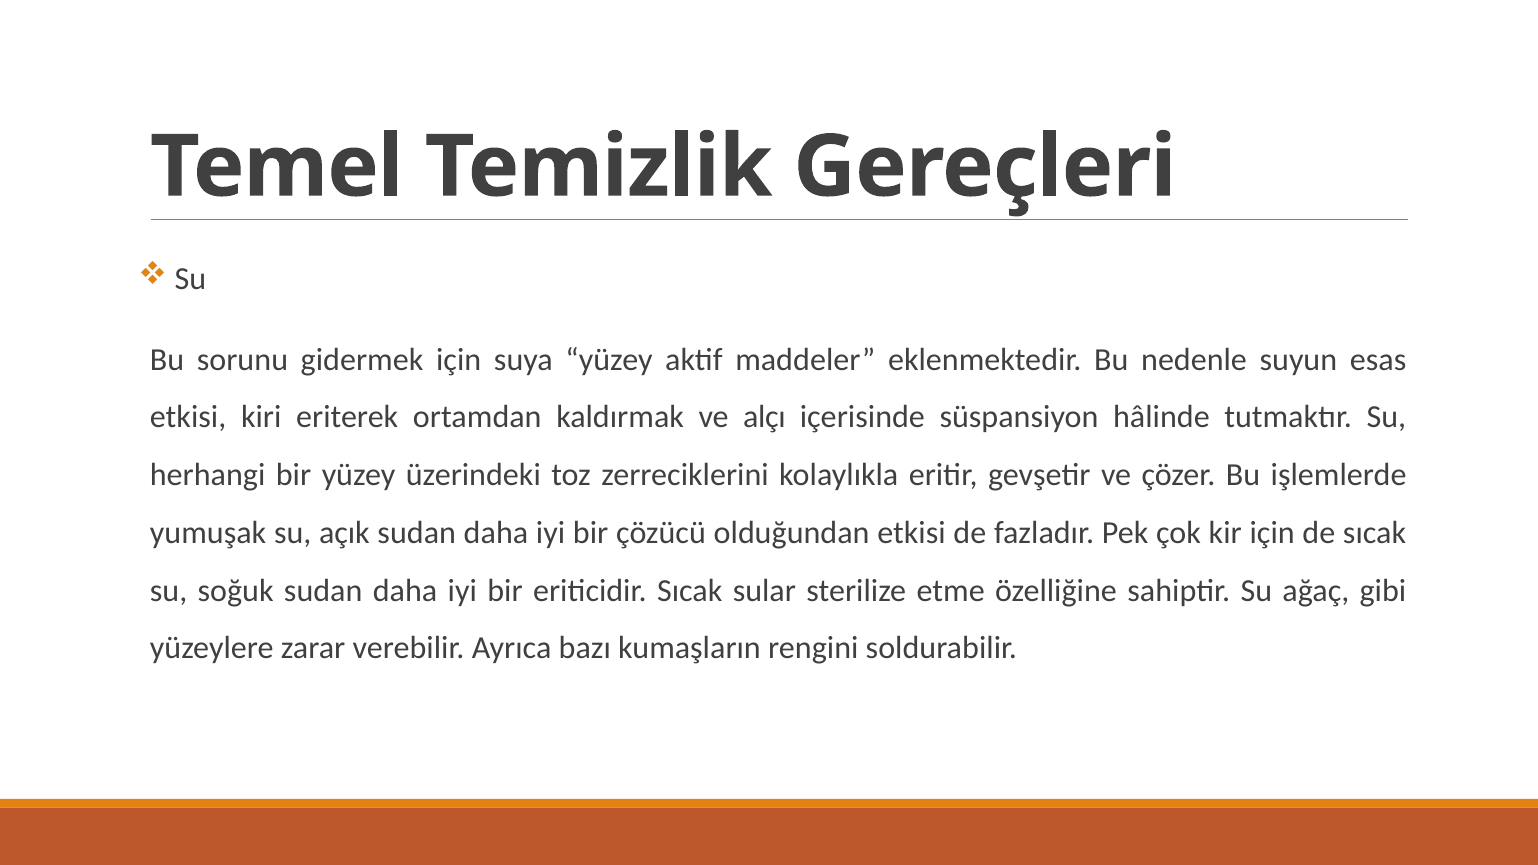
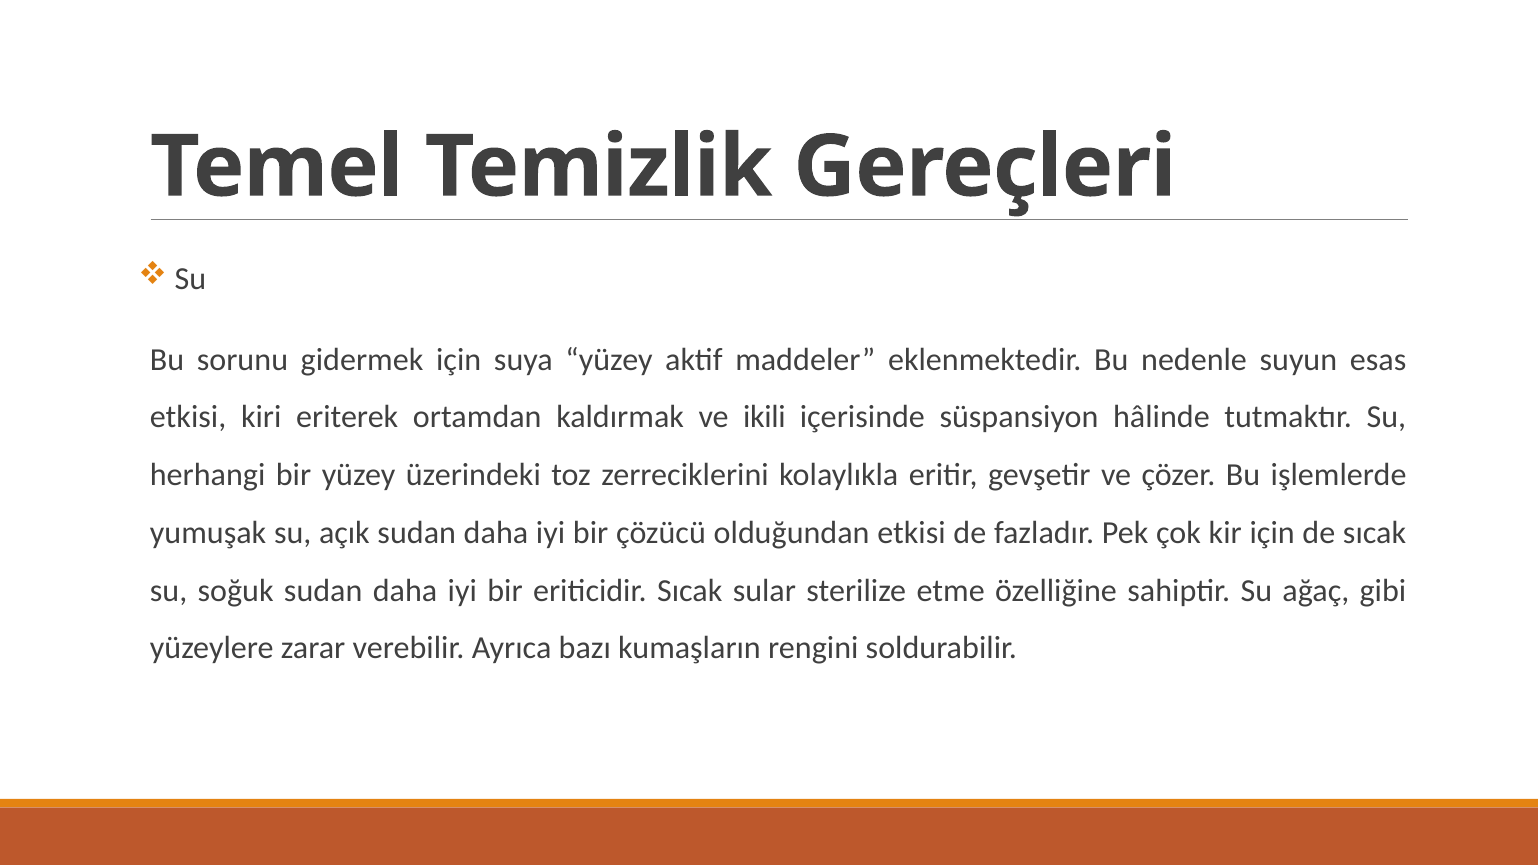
alçı: alçı -> ikili
